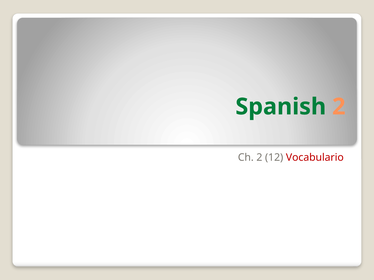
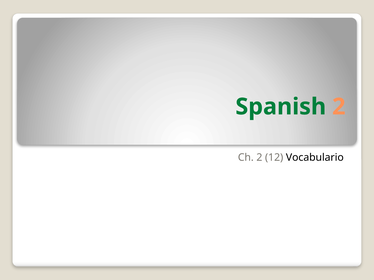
Vocabulario colour: red -> black
